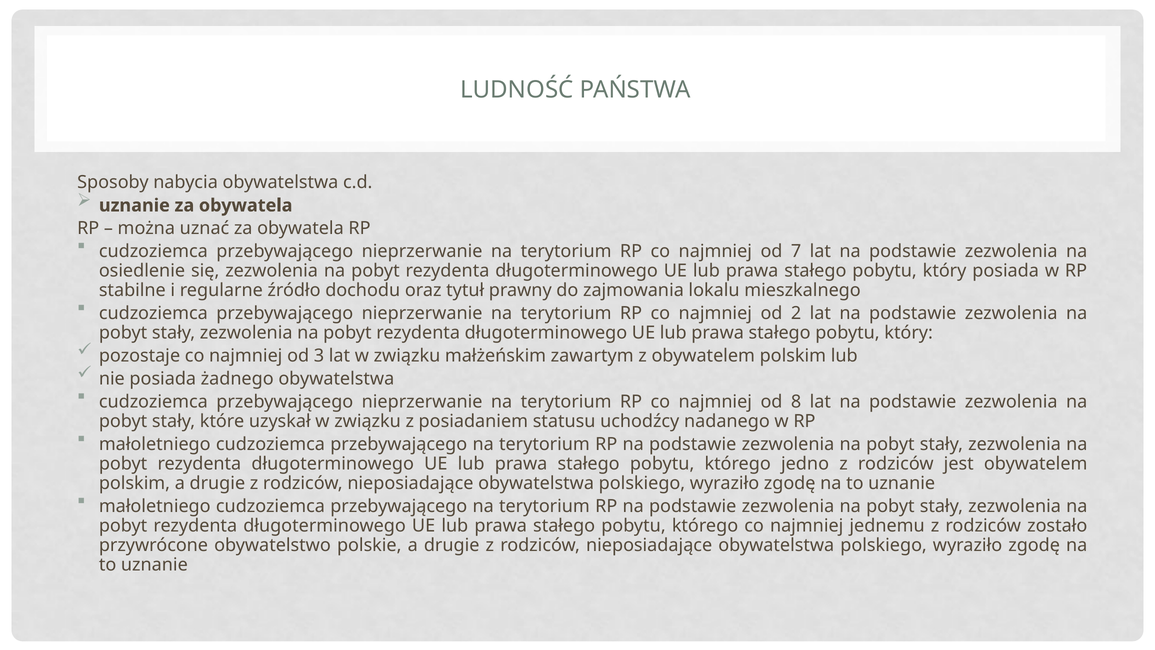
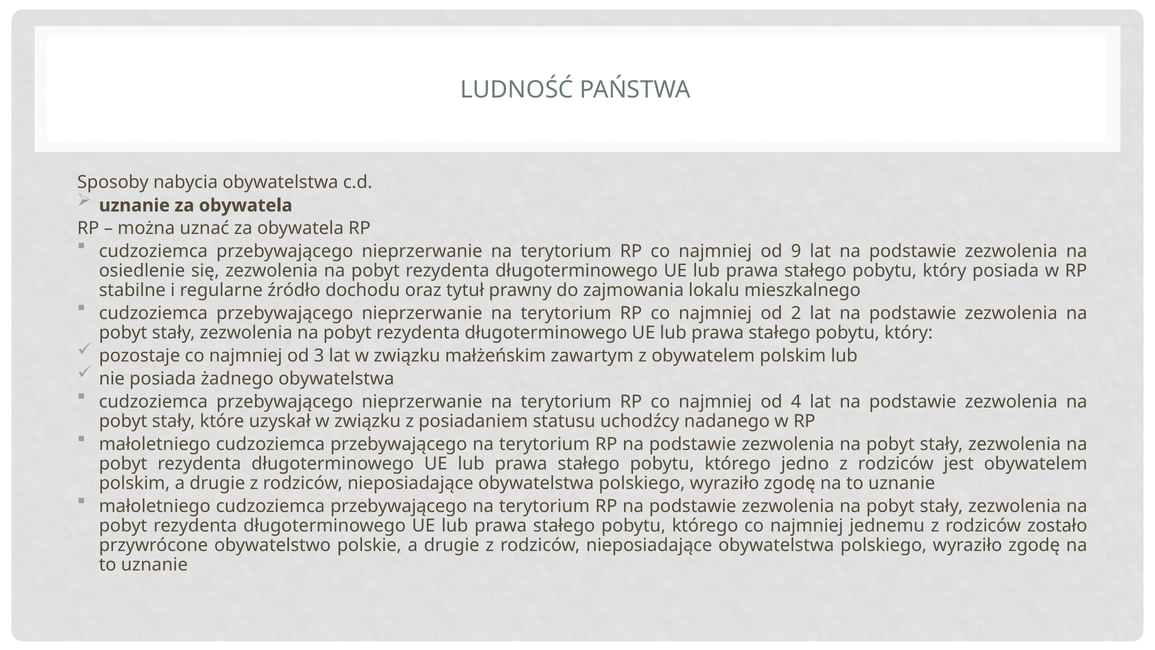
7: 7 -> 9
8: 8 -> 4
